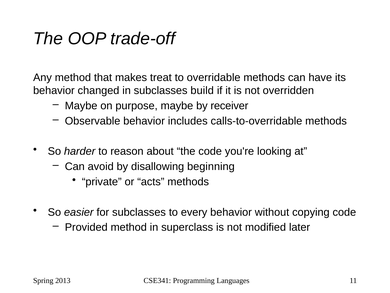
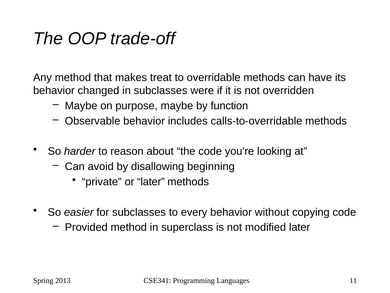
build: build -> were
receiver: receiver -> function
or acts: acts -> later
